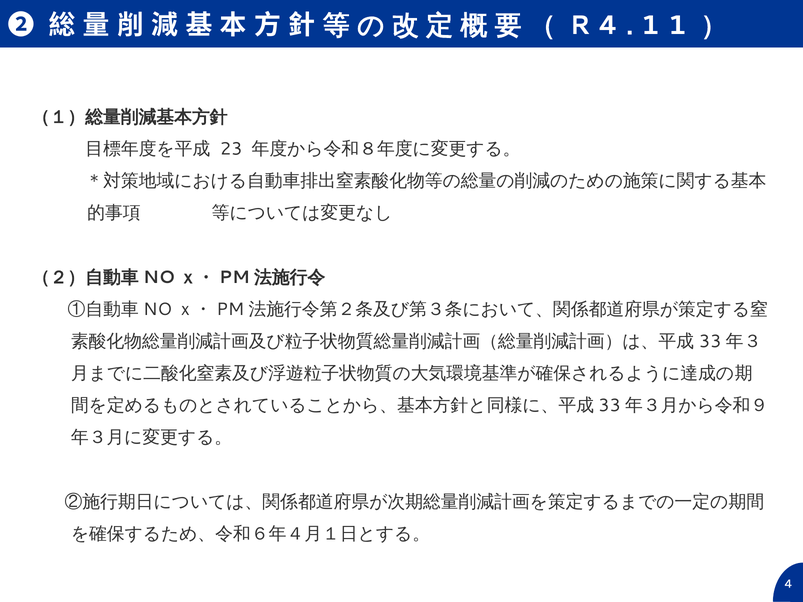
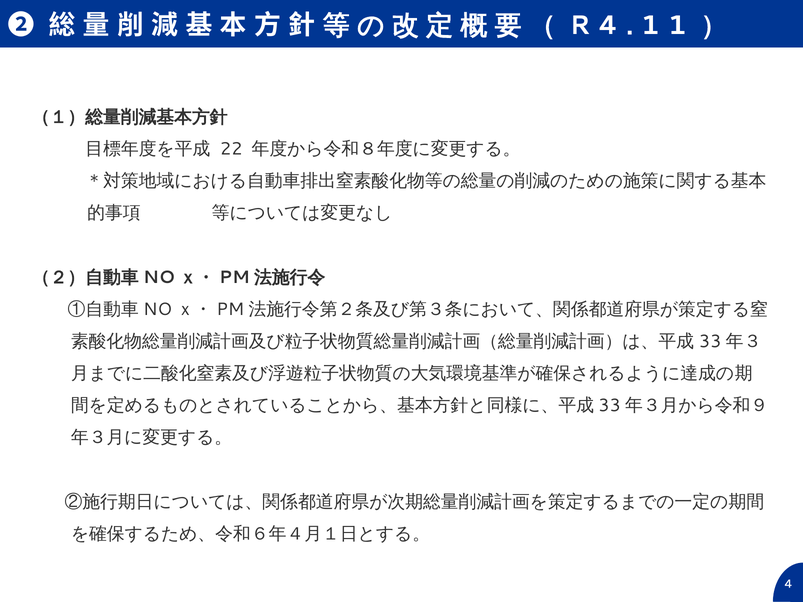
23: 23 -> 22
